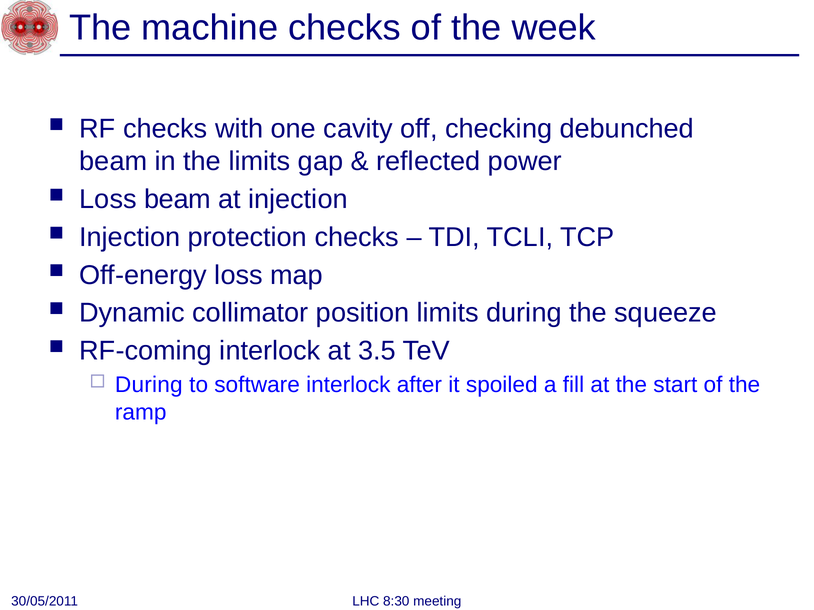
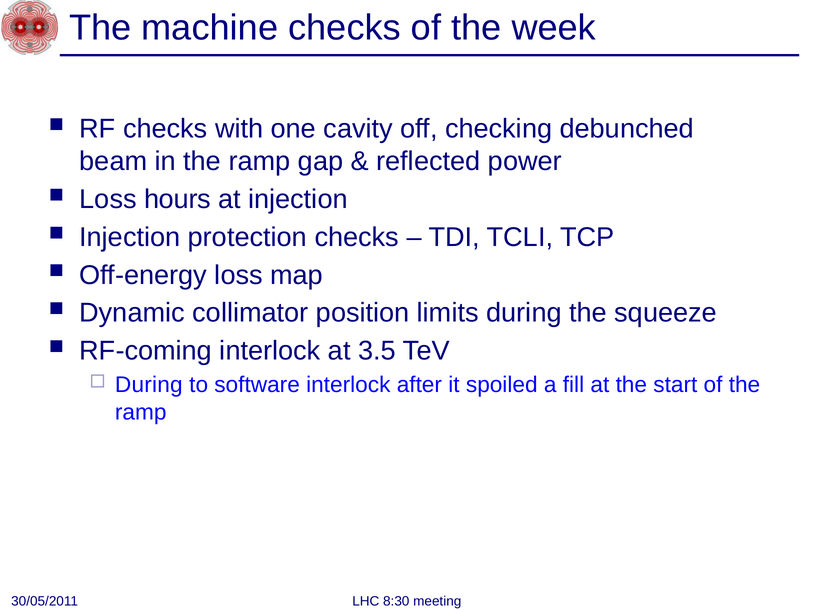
in the limits: limits -> ramp
Loss beam: beam -> hours
